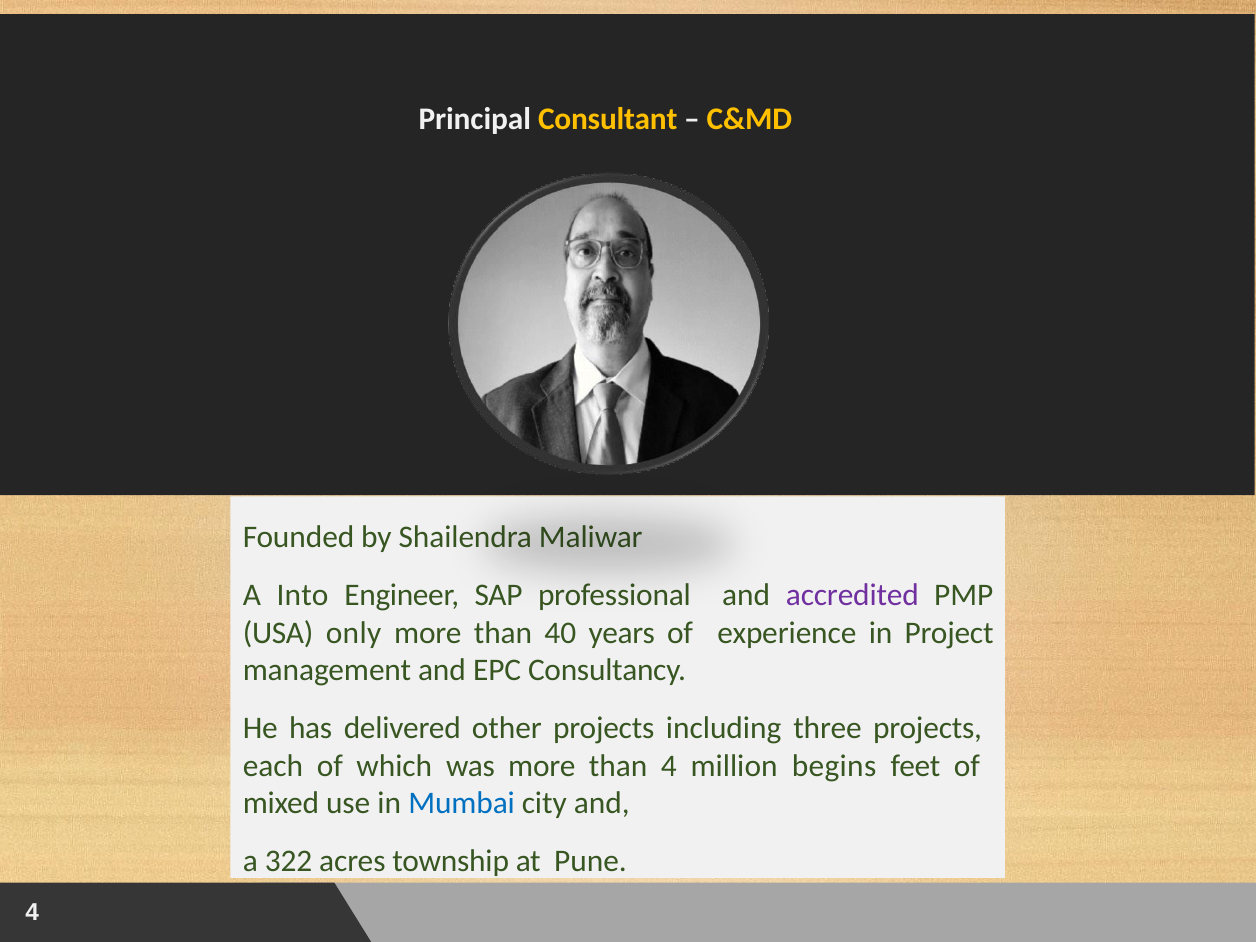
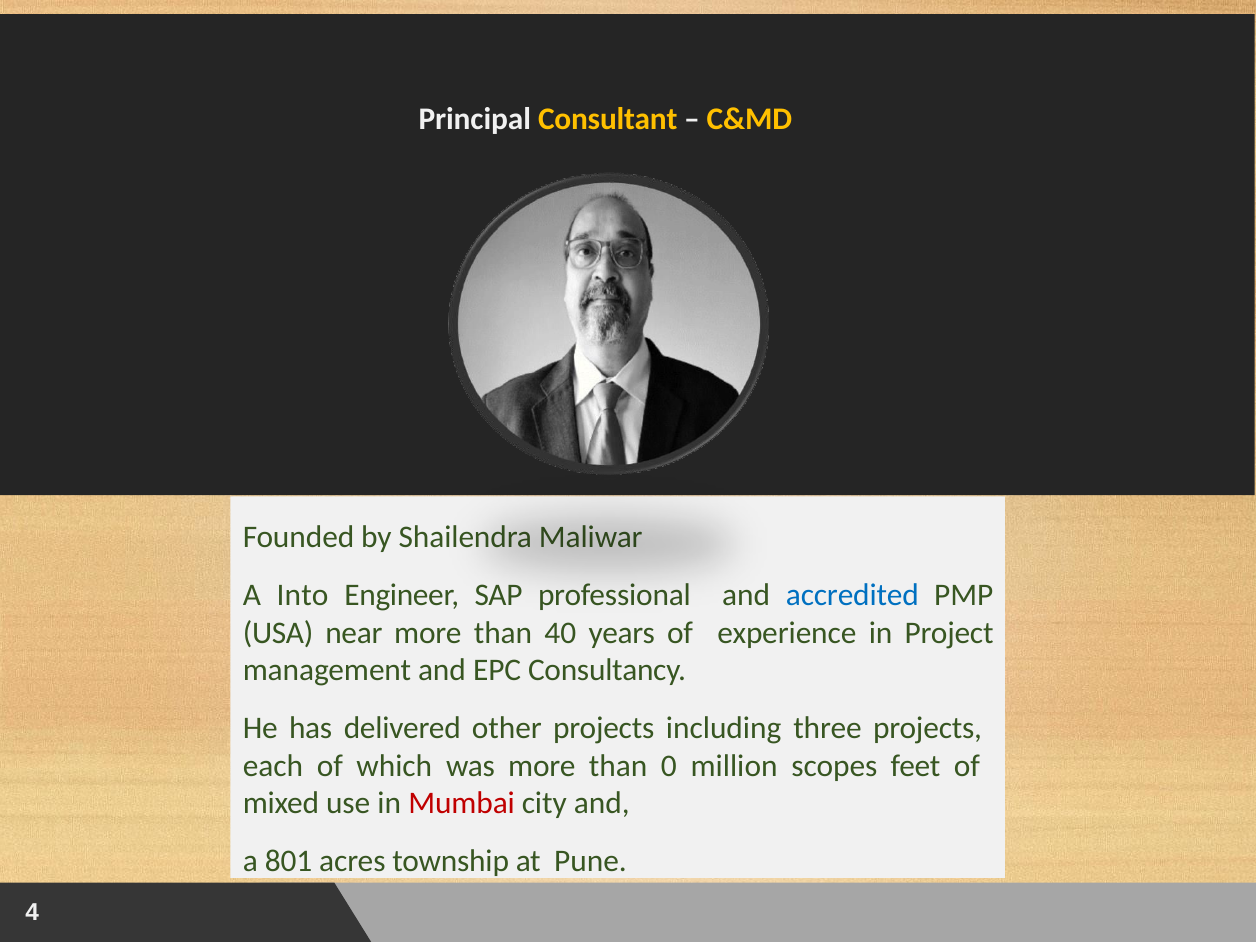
accredited colour: purple -> blue
only: only -> near
than 4: 4 -> 0
begins: begins -> scopes
Mumbai colour: blue -> red
322: 322 -> 801
